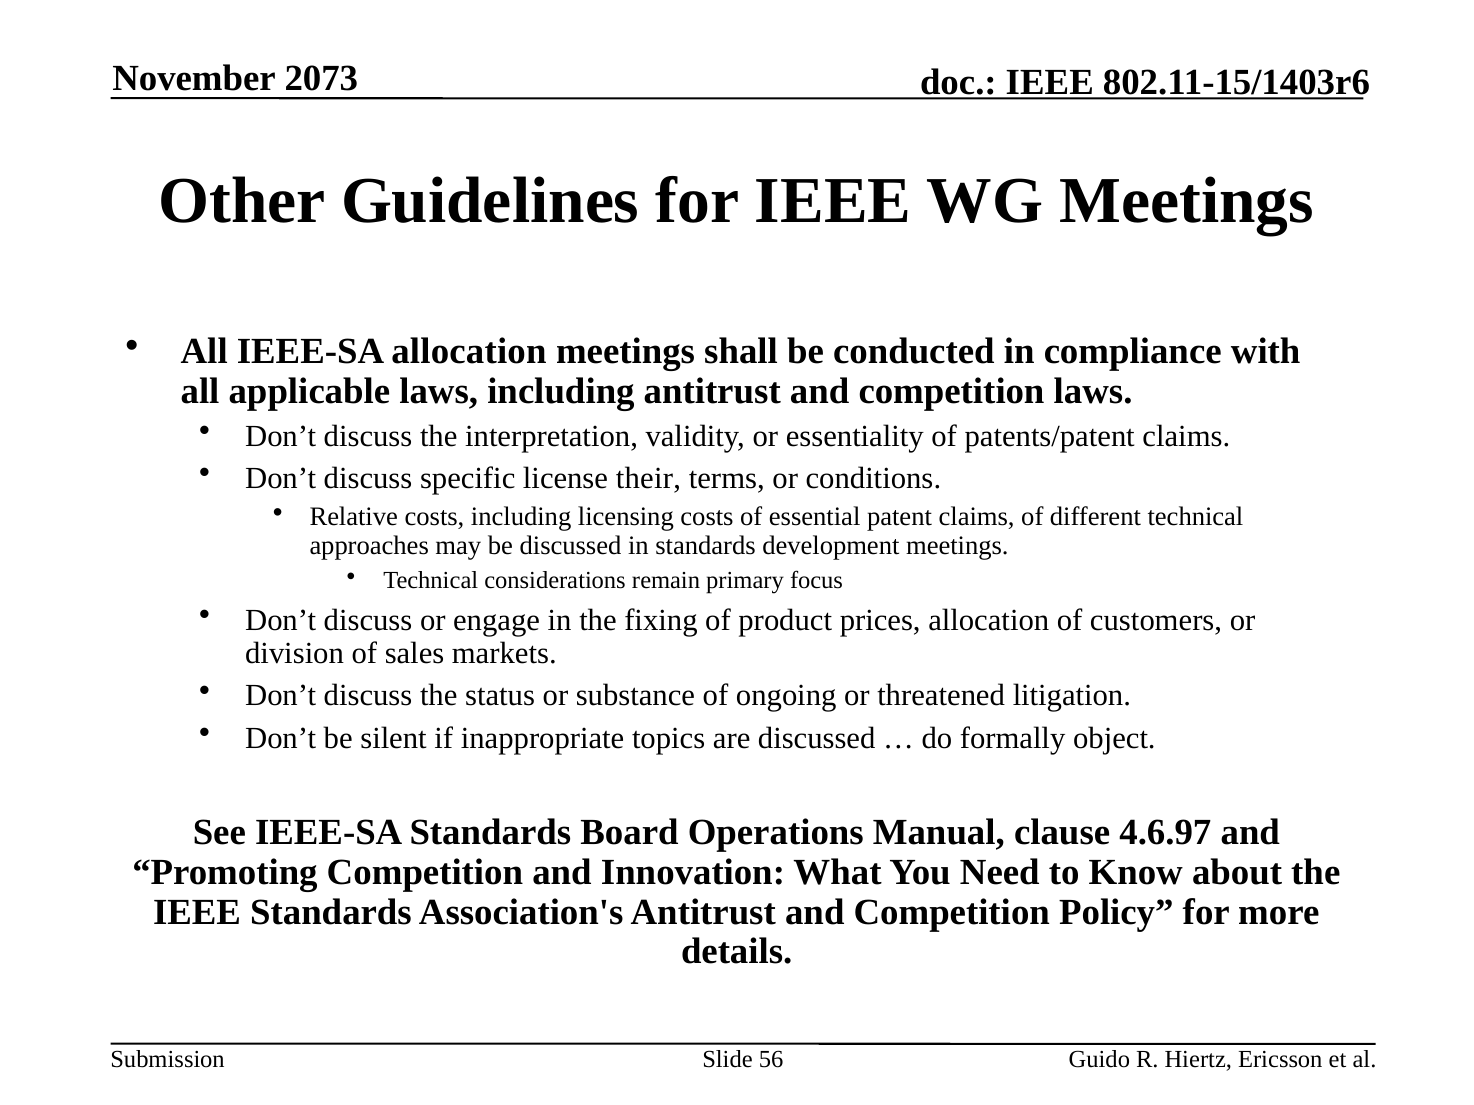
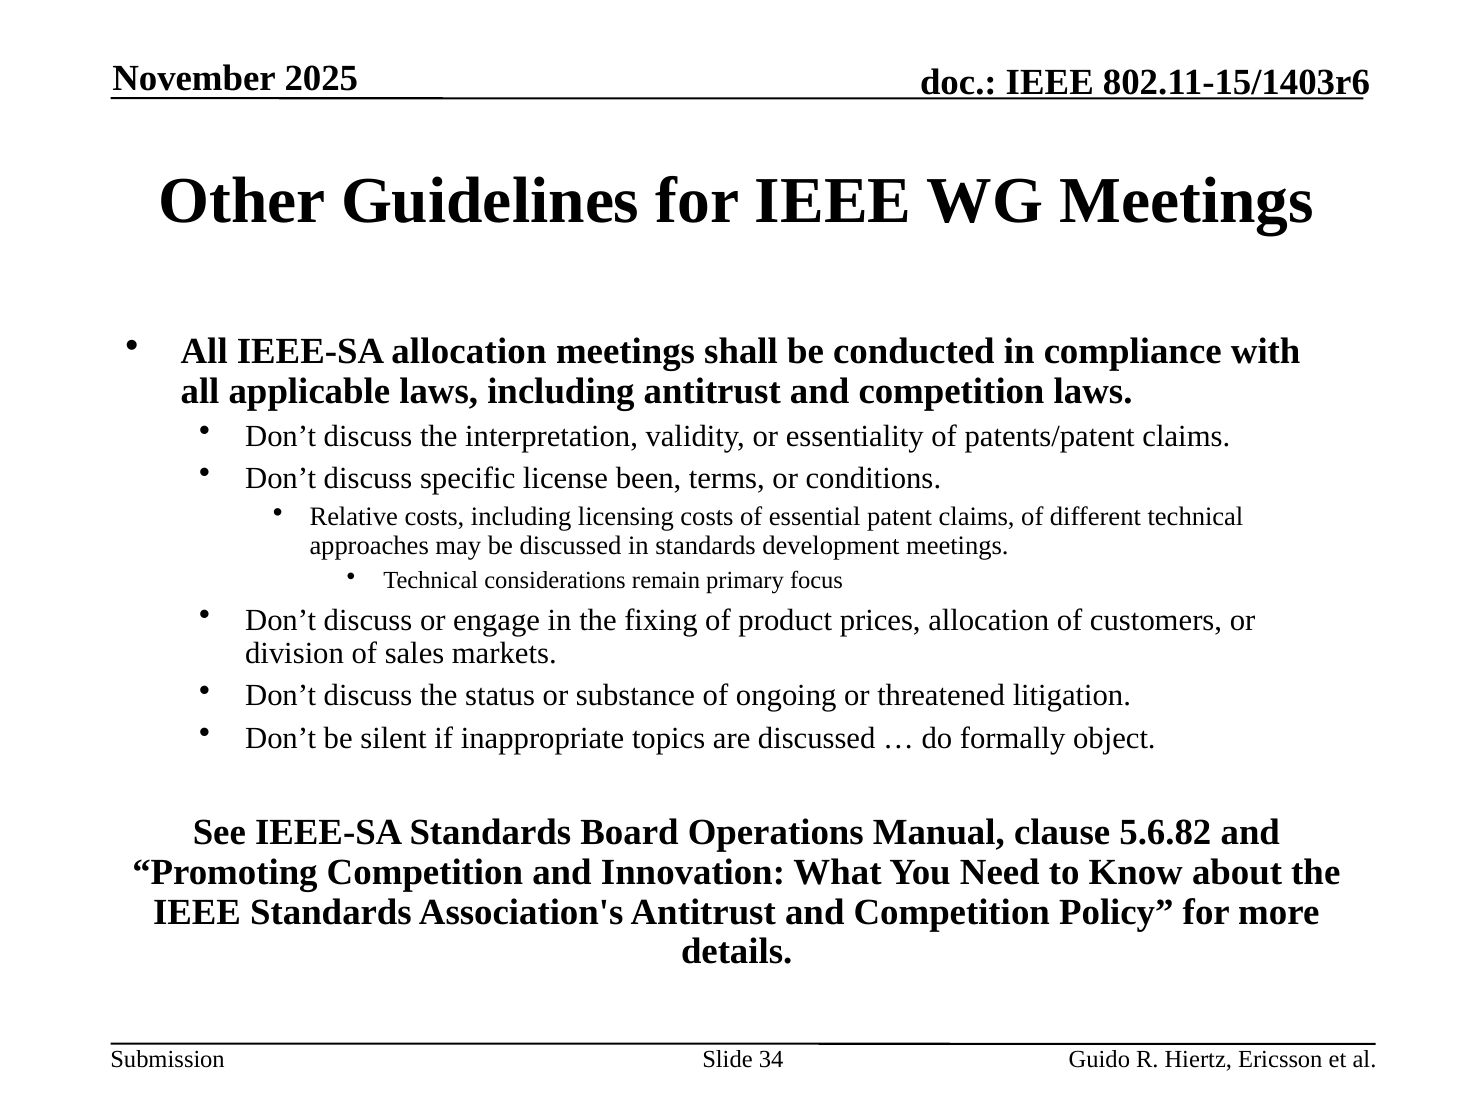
2073: 2073 -> 2025
their: their -> been
4.6.97: 4.6.97 -> 5.6.82
56: 56 -> 34
